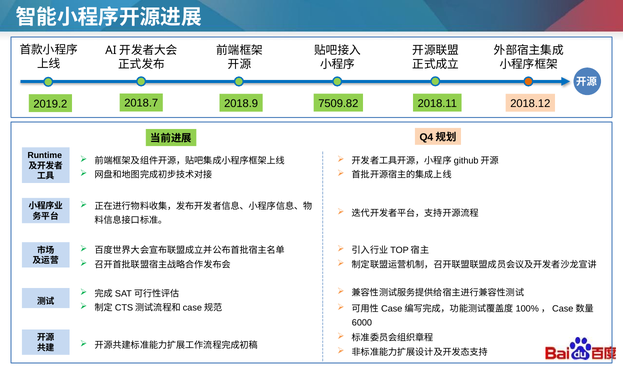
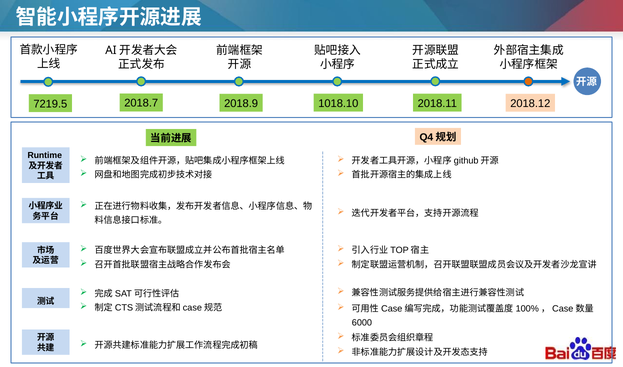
7509.82: 7509.82 -> 1018.10
2019.2: 2019.2 -> 7219.5
